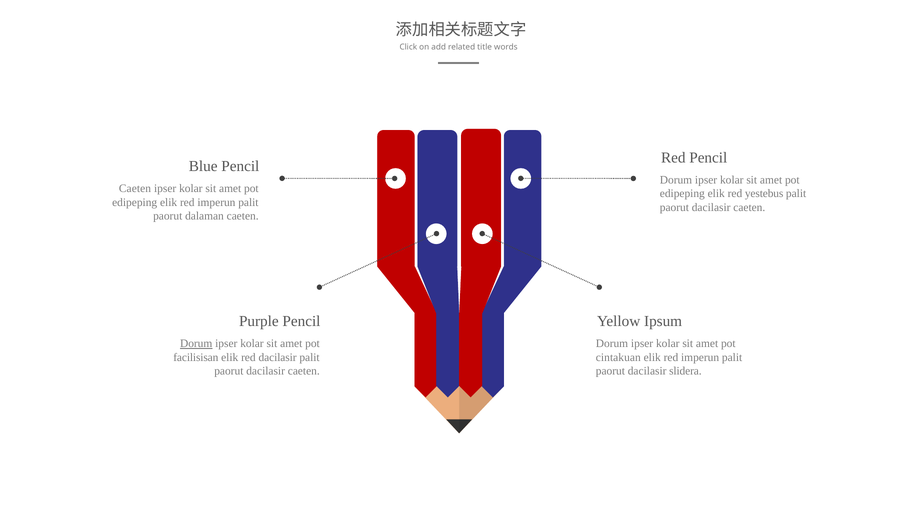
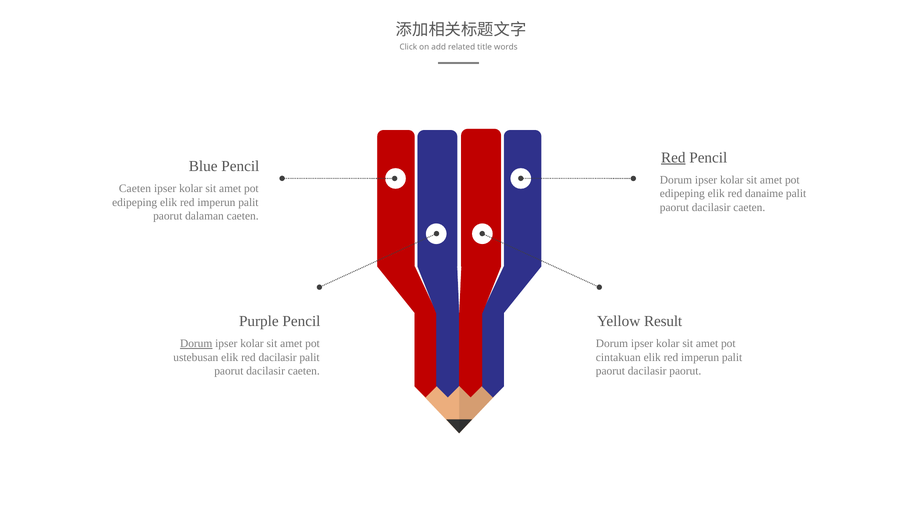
Red at (673, 158) underline: none -> present
yestebus: yestebus -> danaime
Ipsum: Ipsum -> Result
facilisisan: facilisisan -> ustebusan
dacilasir slidera: slidera -> paorut
